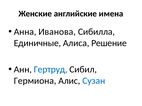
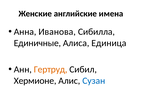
Решение: Решение -> Единица
Гертруд colour: blue -> orange
Гермиона: Гермиона -> Хермионе
